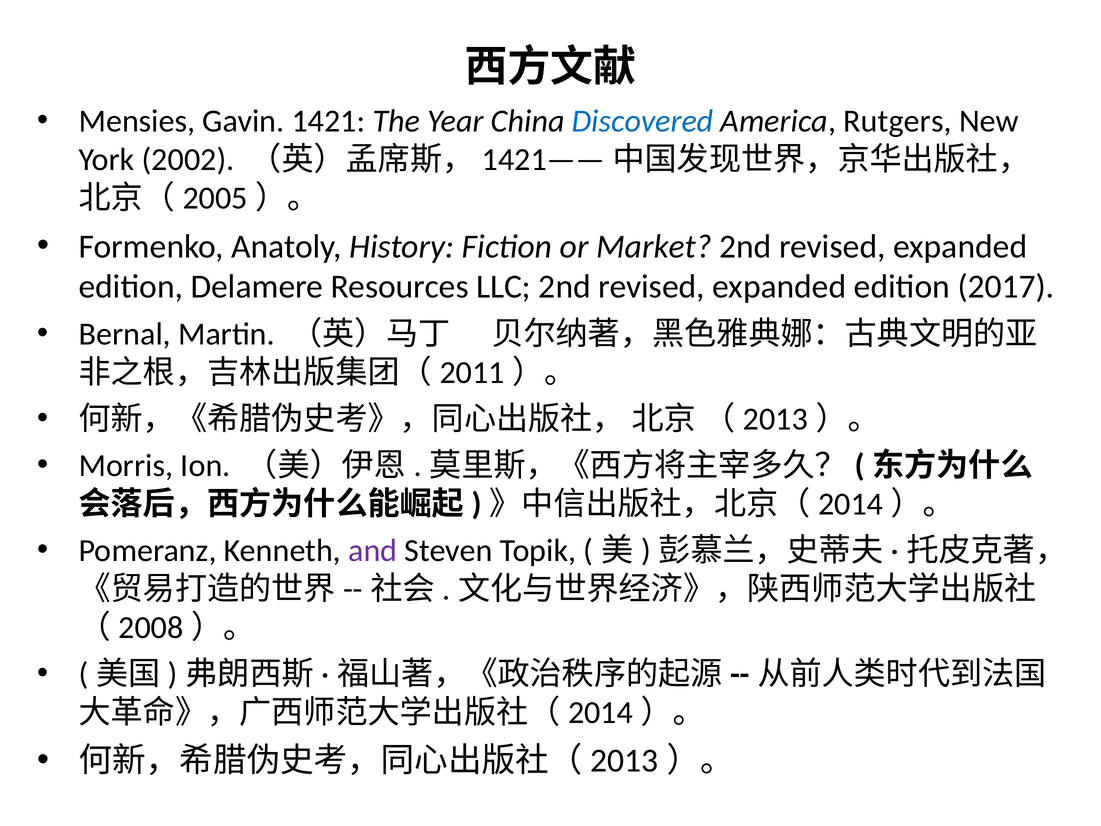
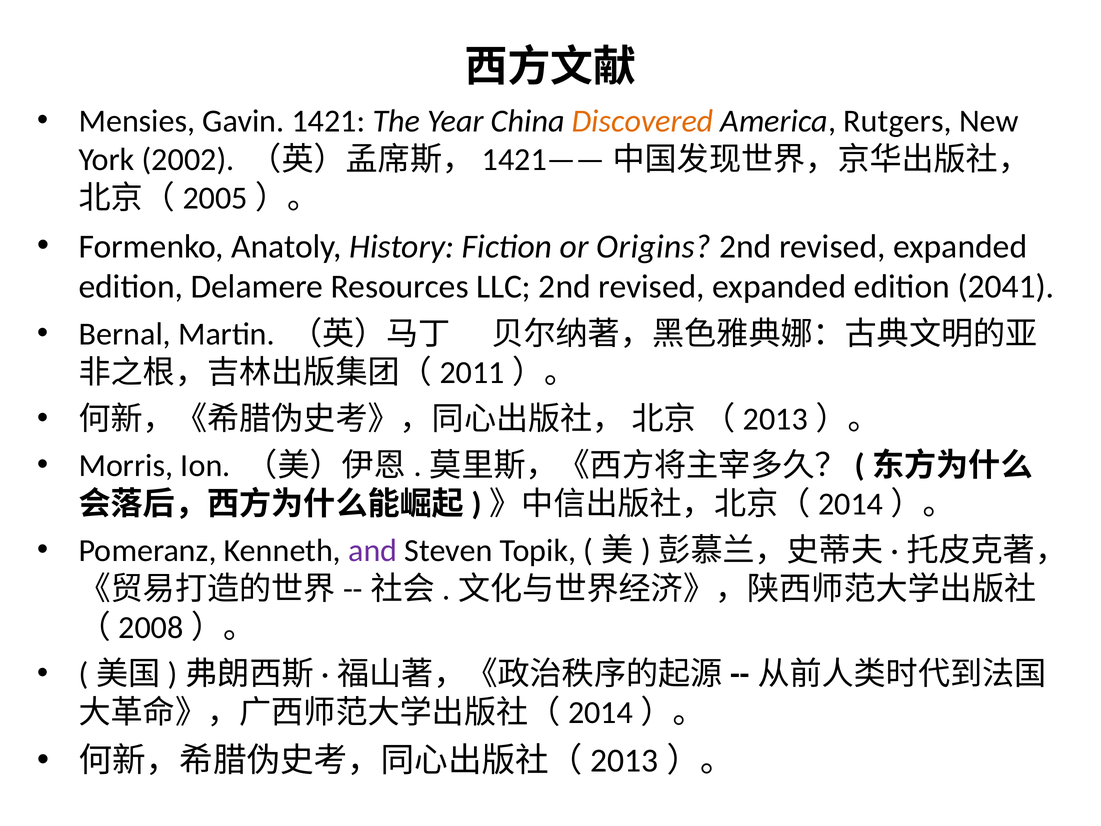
Discovered colour: blue -> orange
Market: Market -> Origins
2017: 2017 -> 2041
